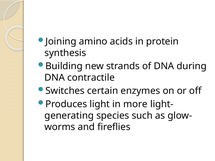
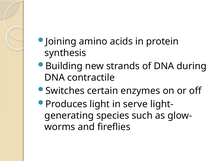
more: more -> serve
